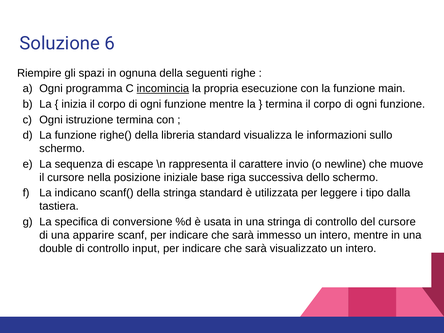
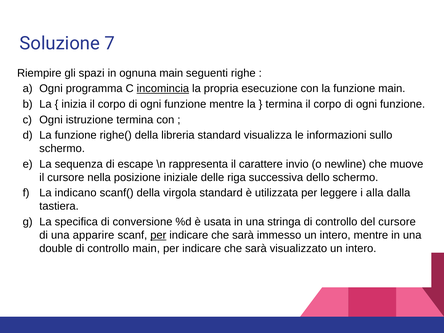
6: 6 -> 7
ognuna della: della -> main
base: base -> delle
della stringa: stringa -> virgola
tipo: tipo -> alla
per at (158, 235) underline: none -> present
controllo input: input -> main
